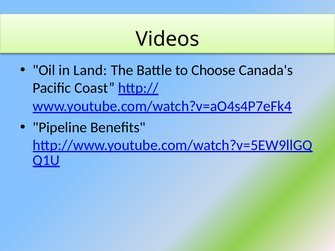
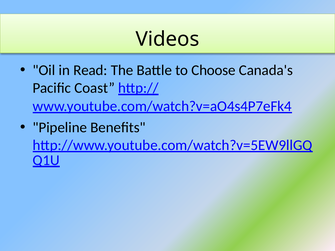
Land: Land -> Read
